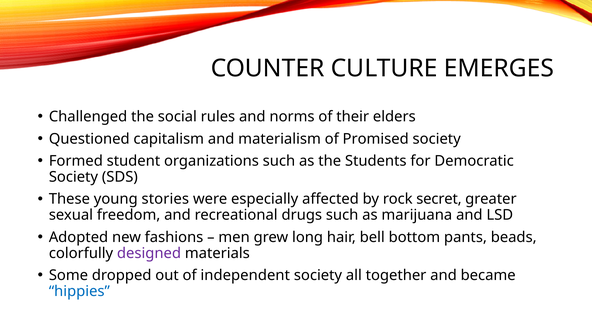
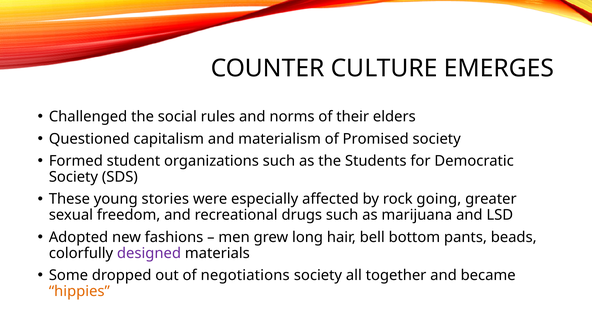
secret: secret -> going
independent: independent -> negotiations
hippies colour: blue -> orange
